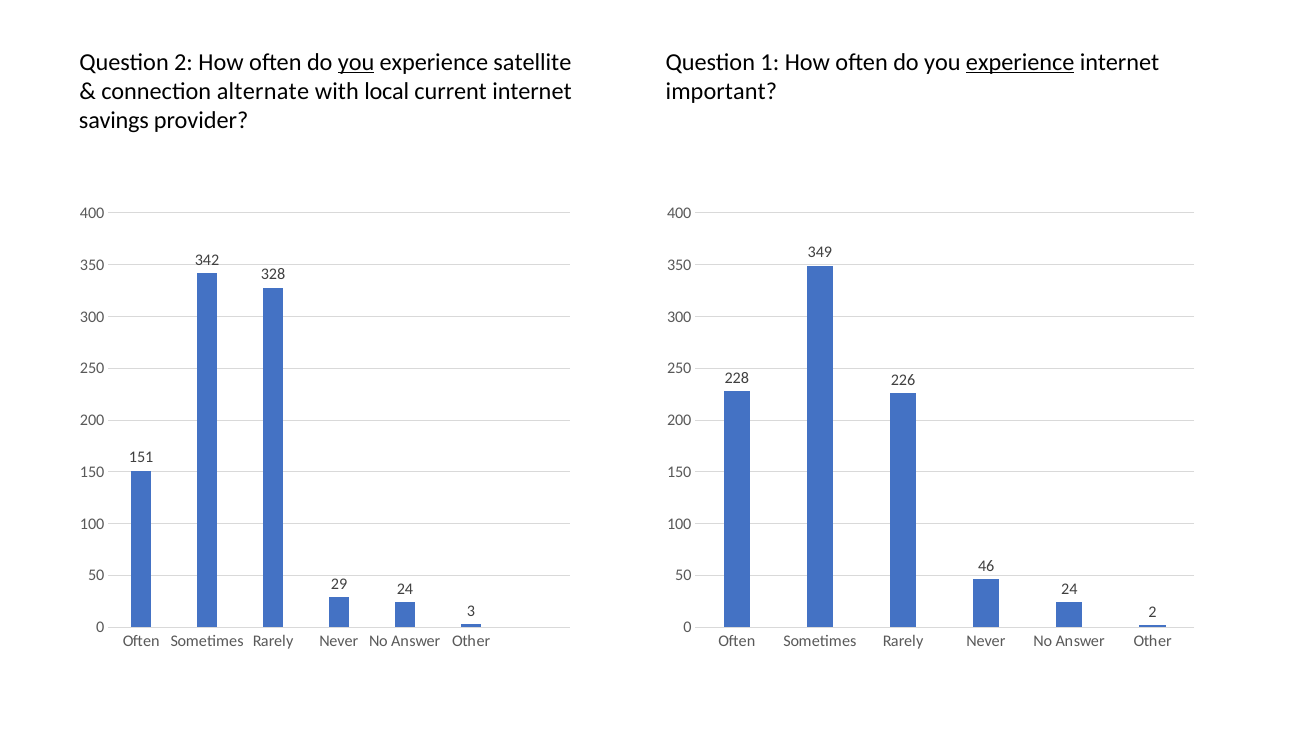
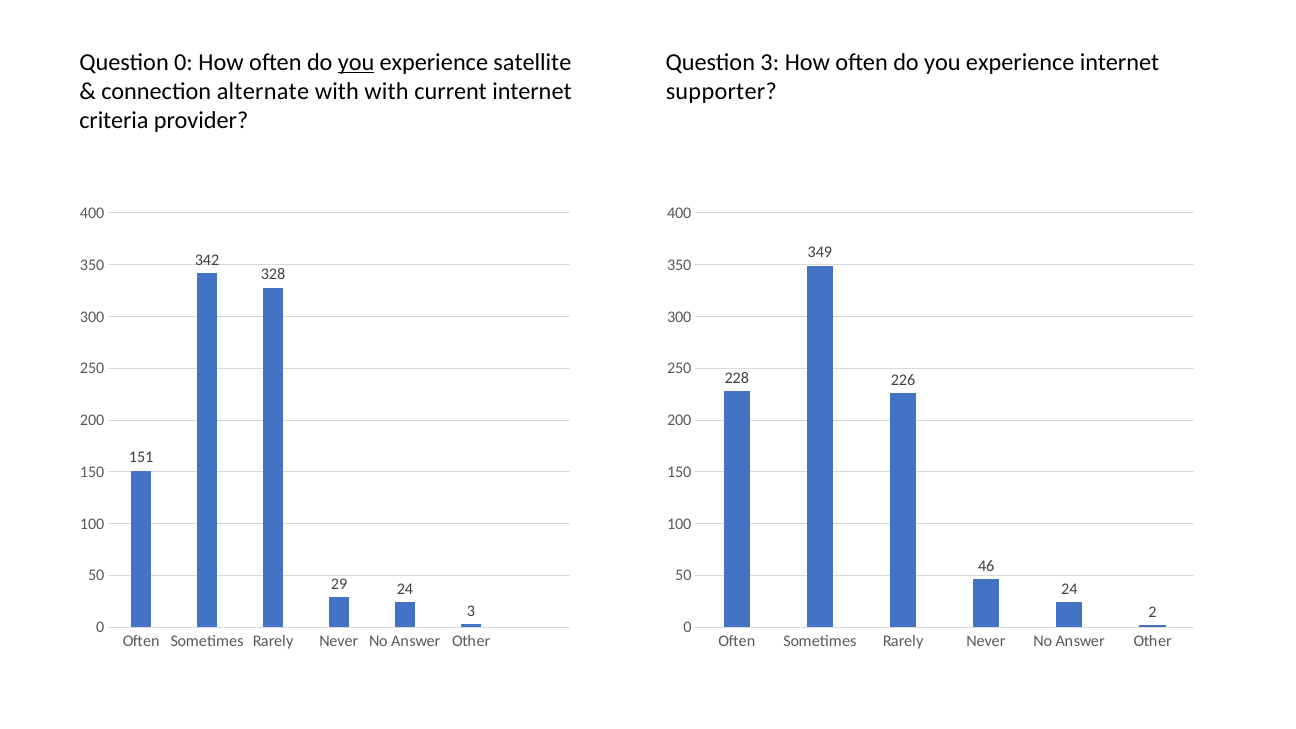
Question 2: 2 -> 0
Question 1: 1 -> 3
experience at (1020, 62) underline: present -> none
with local: local -> with
important: important -> supporter
savings: savings -> criteria
